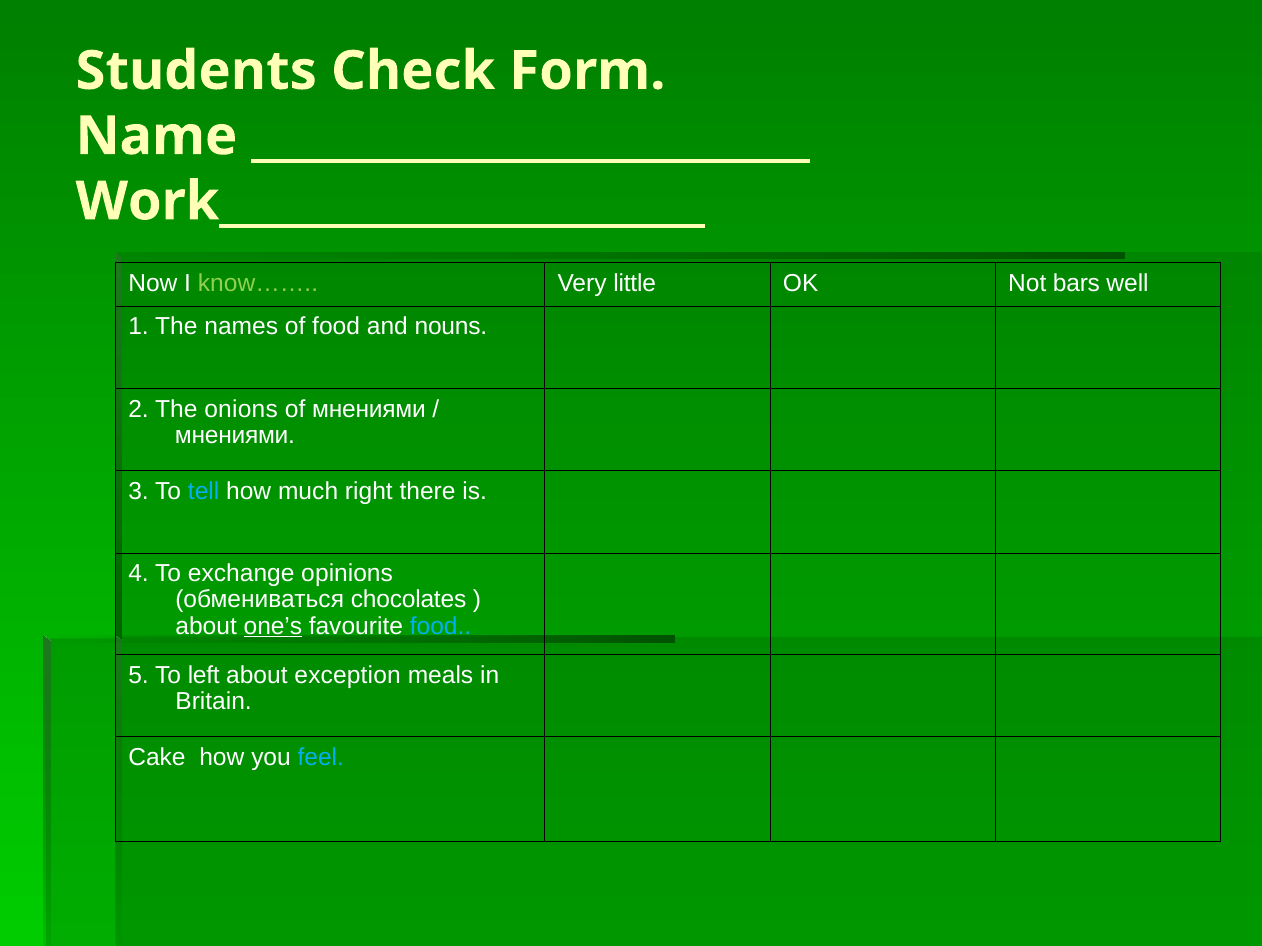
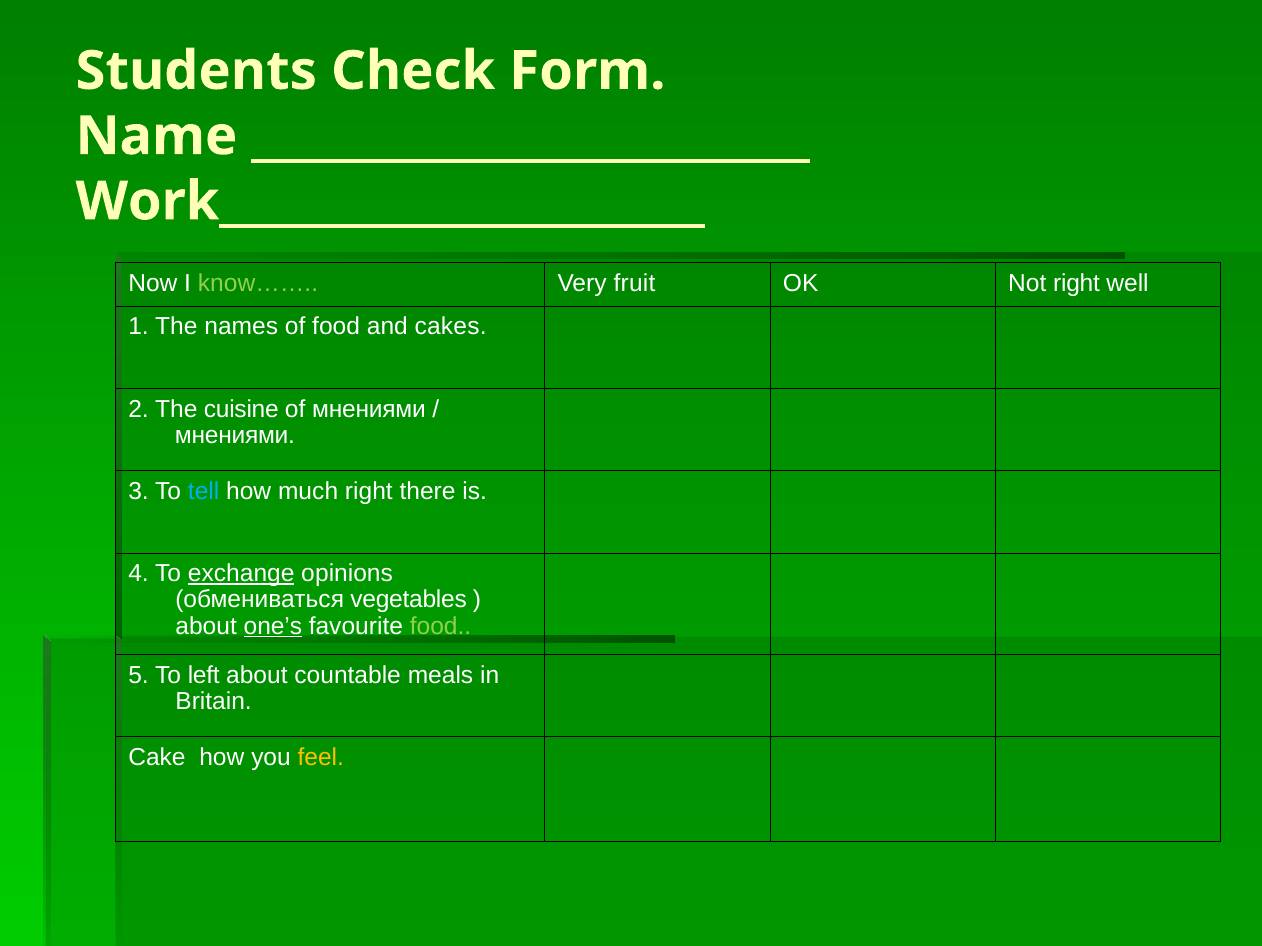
little: little -> fruit
Not bars: bars -> right
nouns: nouns -> cakes
onions: onions -> cuisine
exchange underline: none -> present
chocolates: chocolates -> vegetables
food at (440, 626) colour: light blue -> light green
exception: exception -> countable
feel colour: light blue -> yellow
